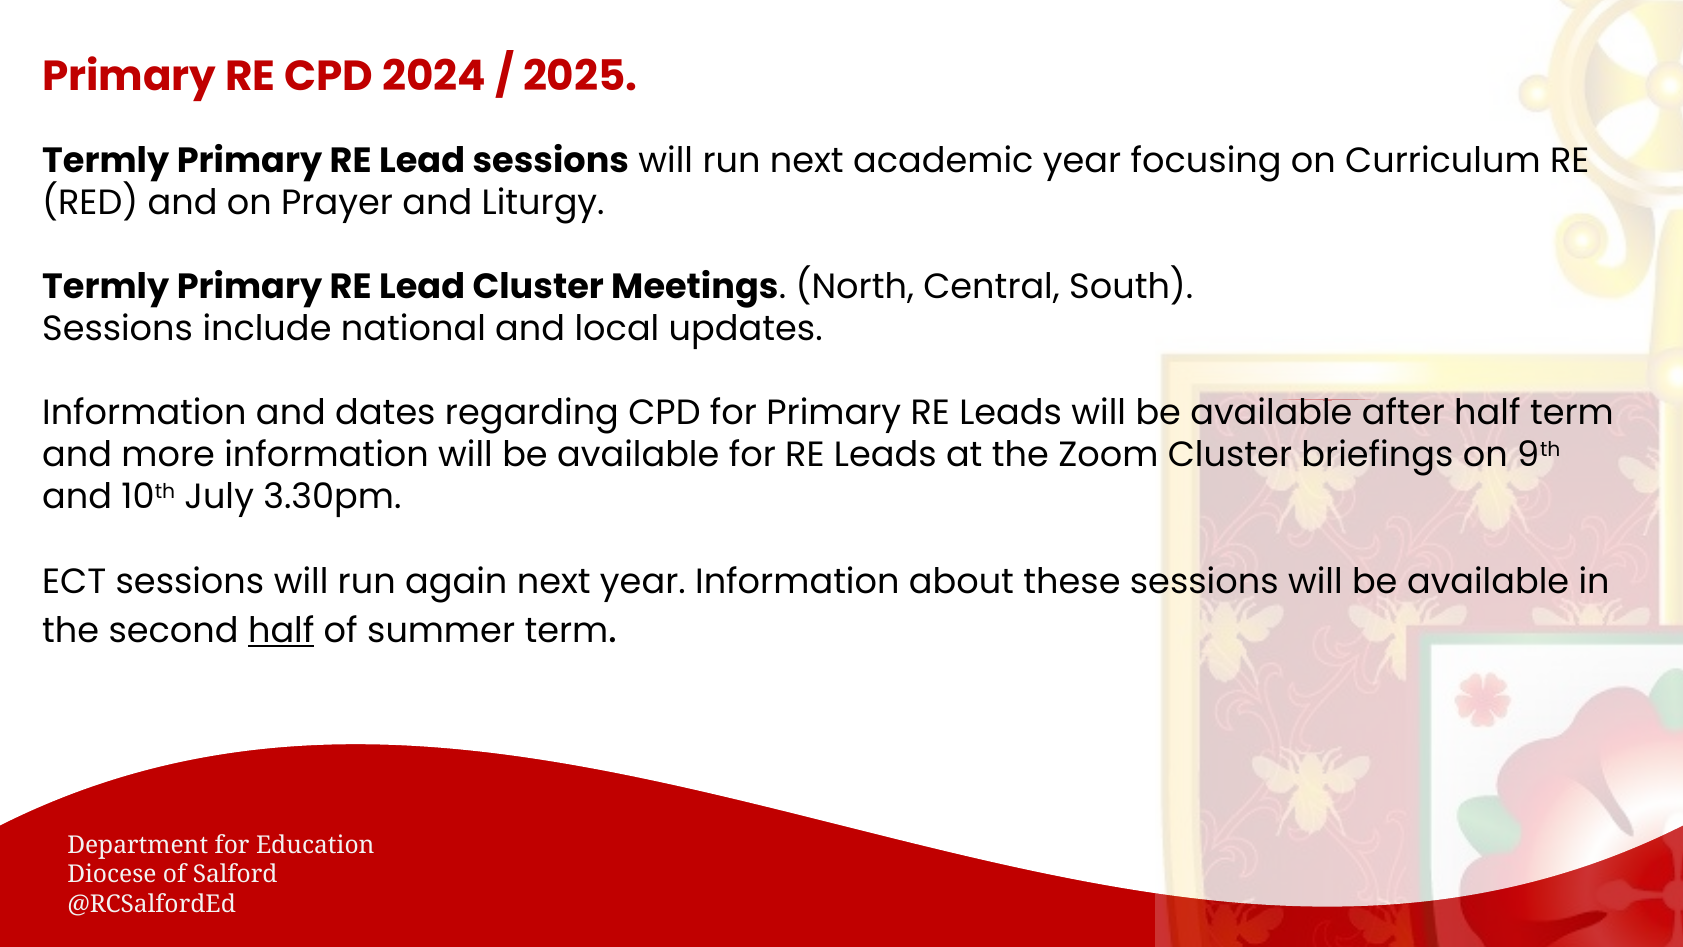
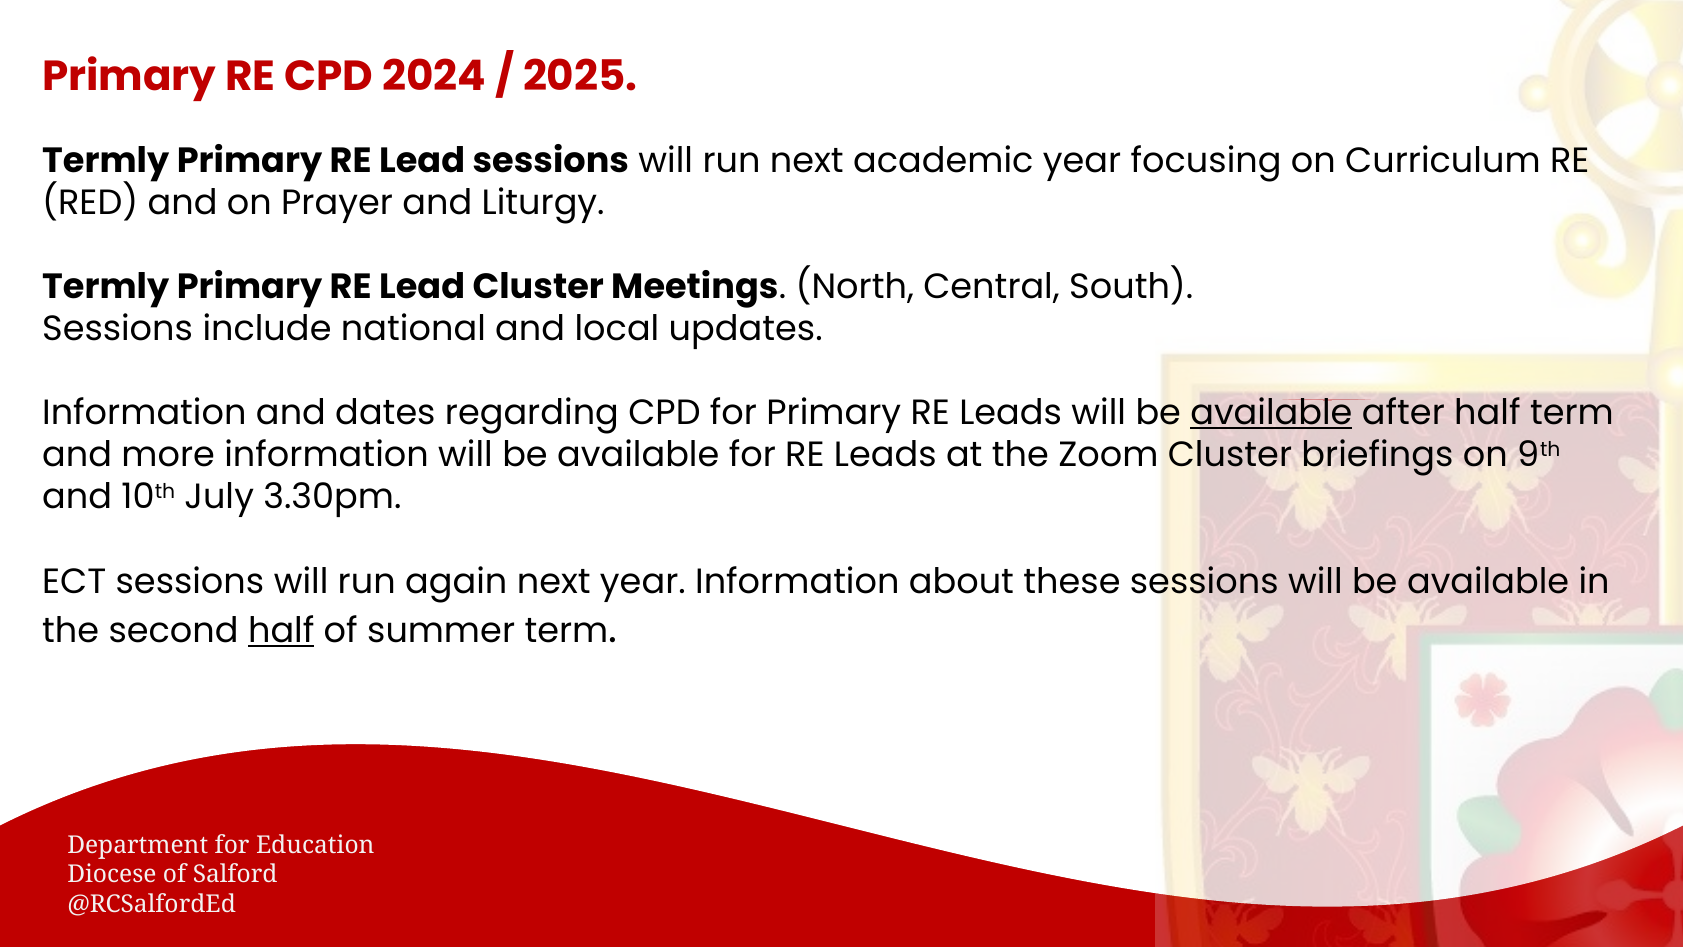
available at (1271, 413) underline: none -> present
